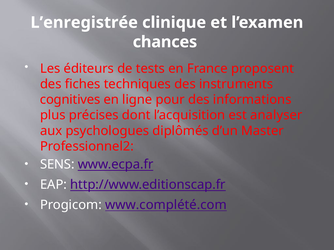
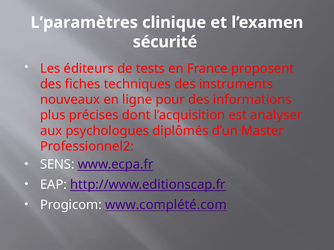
L’enregistrée: L’enregistrée -> L’paramètres
chances: chances -> sécurité
cognitives: cognitives -> nouveaux
